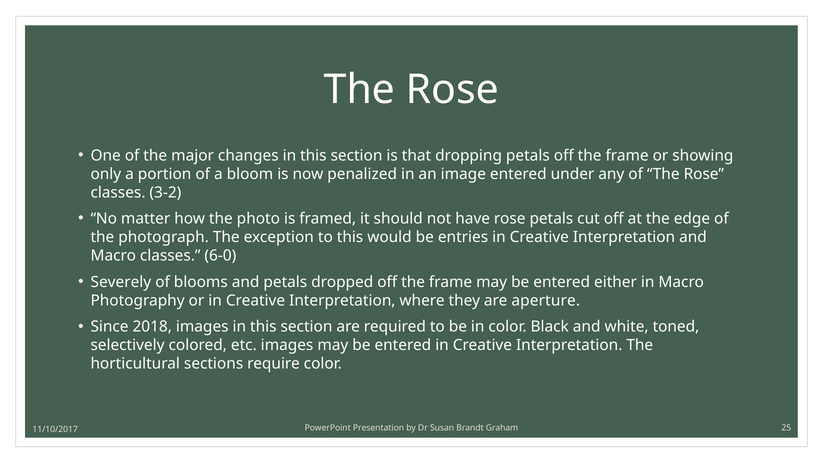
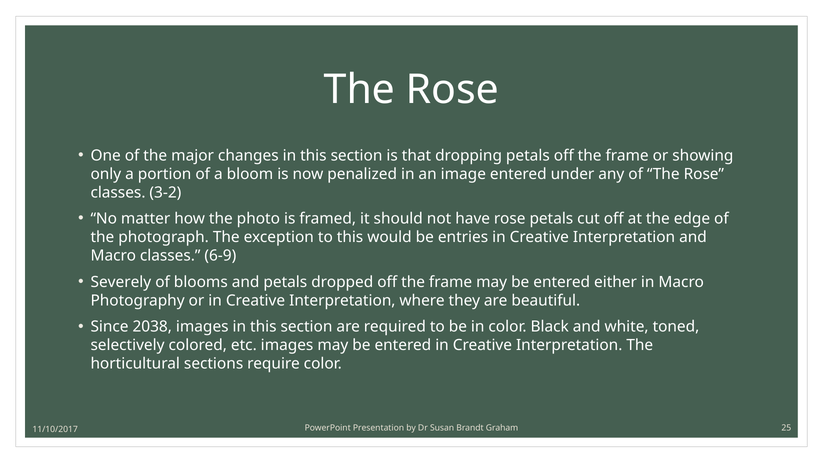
6-0: 6-0 -> 6-9
aperture: aperture -> beautiful
2018: 2018 -> 2038
